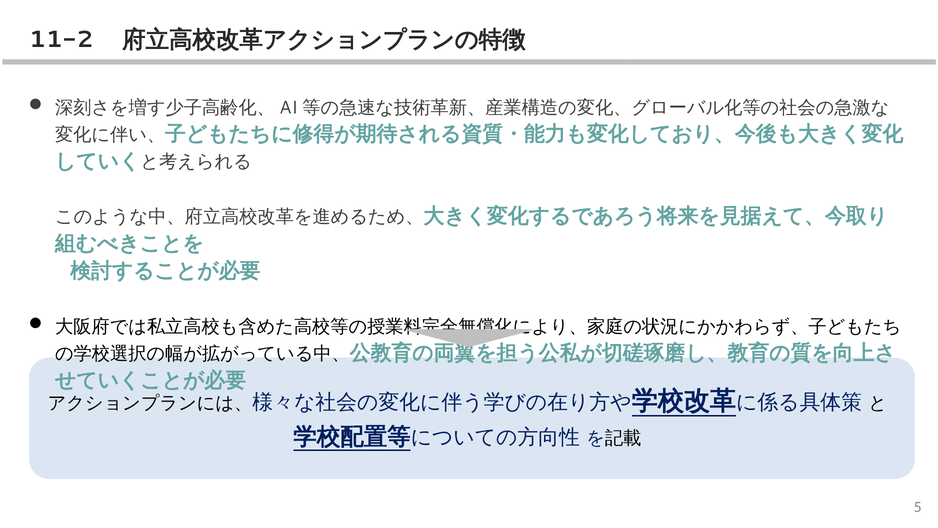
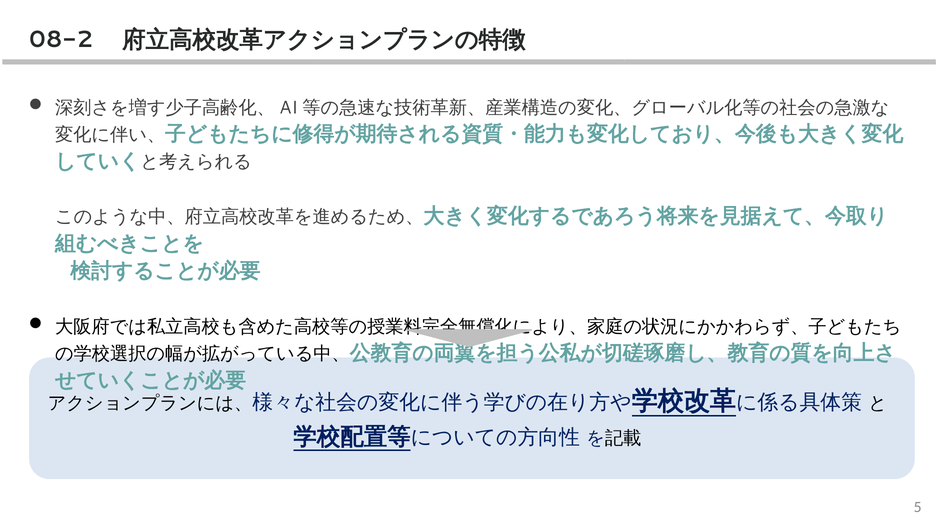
11-2: 11-2 -> 08-2
